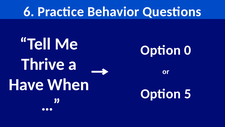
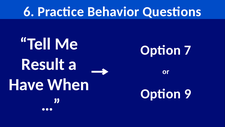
0: 0 -> 7
Thrive: Thrive -> Result
5: 5 -> 9
